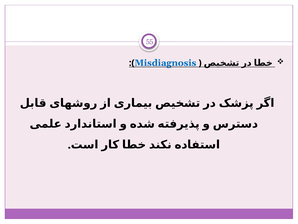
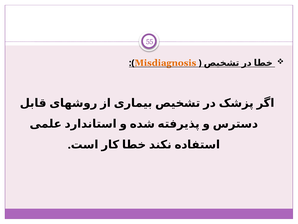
Misdiagnosis colour: blue -> orange
